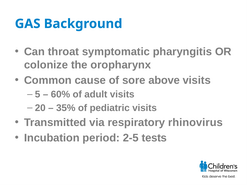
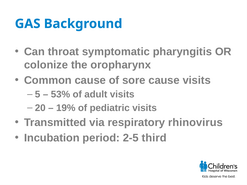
sore above: above -> cause
60%: 60% -> 53%
35%: 35% -> 19%
tests: tests -> third
